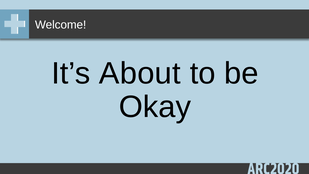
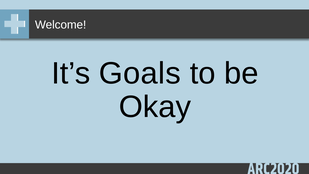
About: About -> Goals
